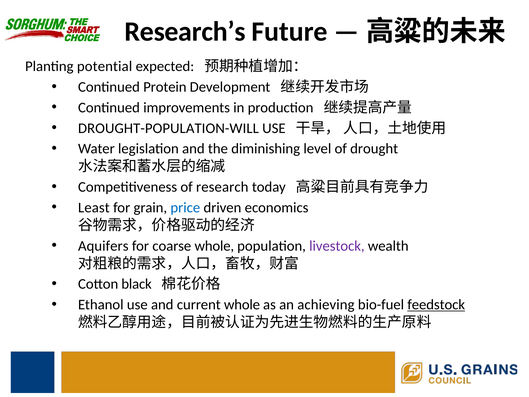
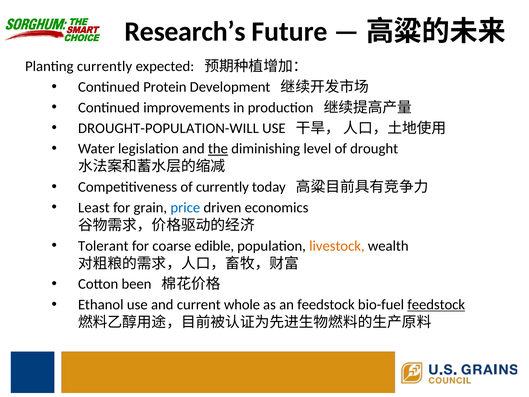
Planting potential: potential -> currently
the underline: none -> present
of research: research -> currently
Aquifers: Aquifers -> Tolerant
coarse whole: whole -> edible
livestock colour: purple -> orange
black: black -> been
an achieving: achieving -> feedstock
